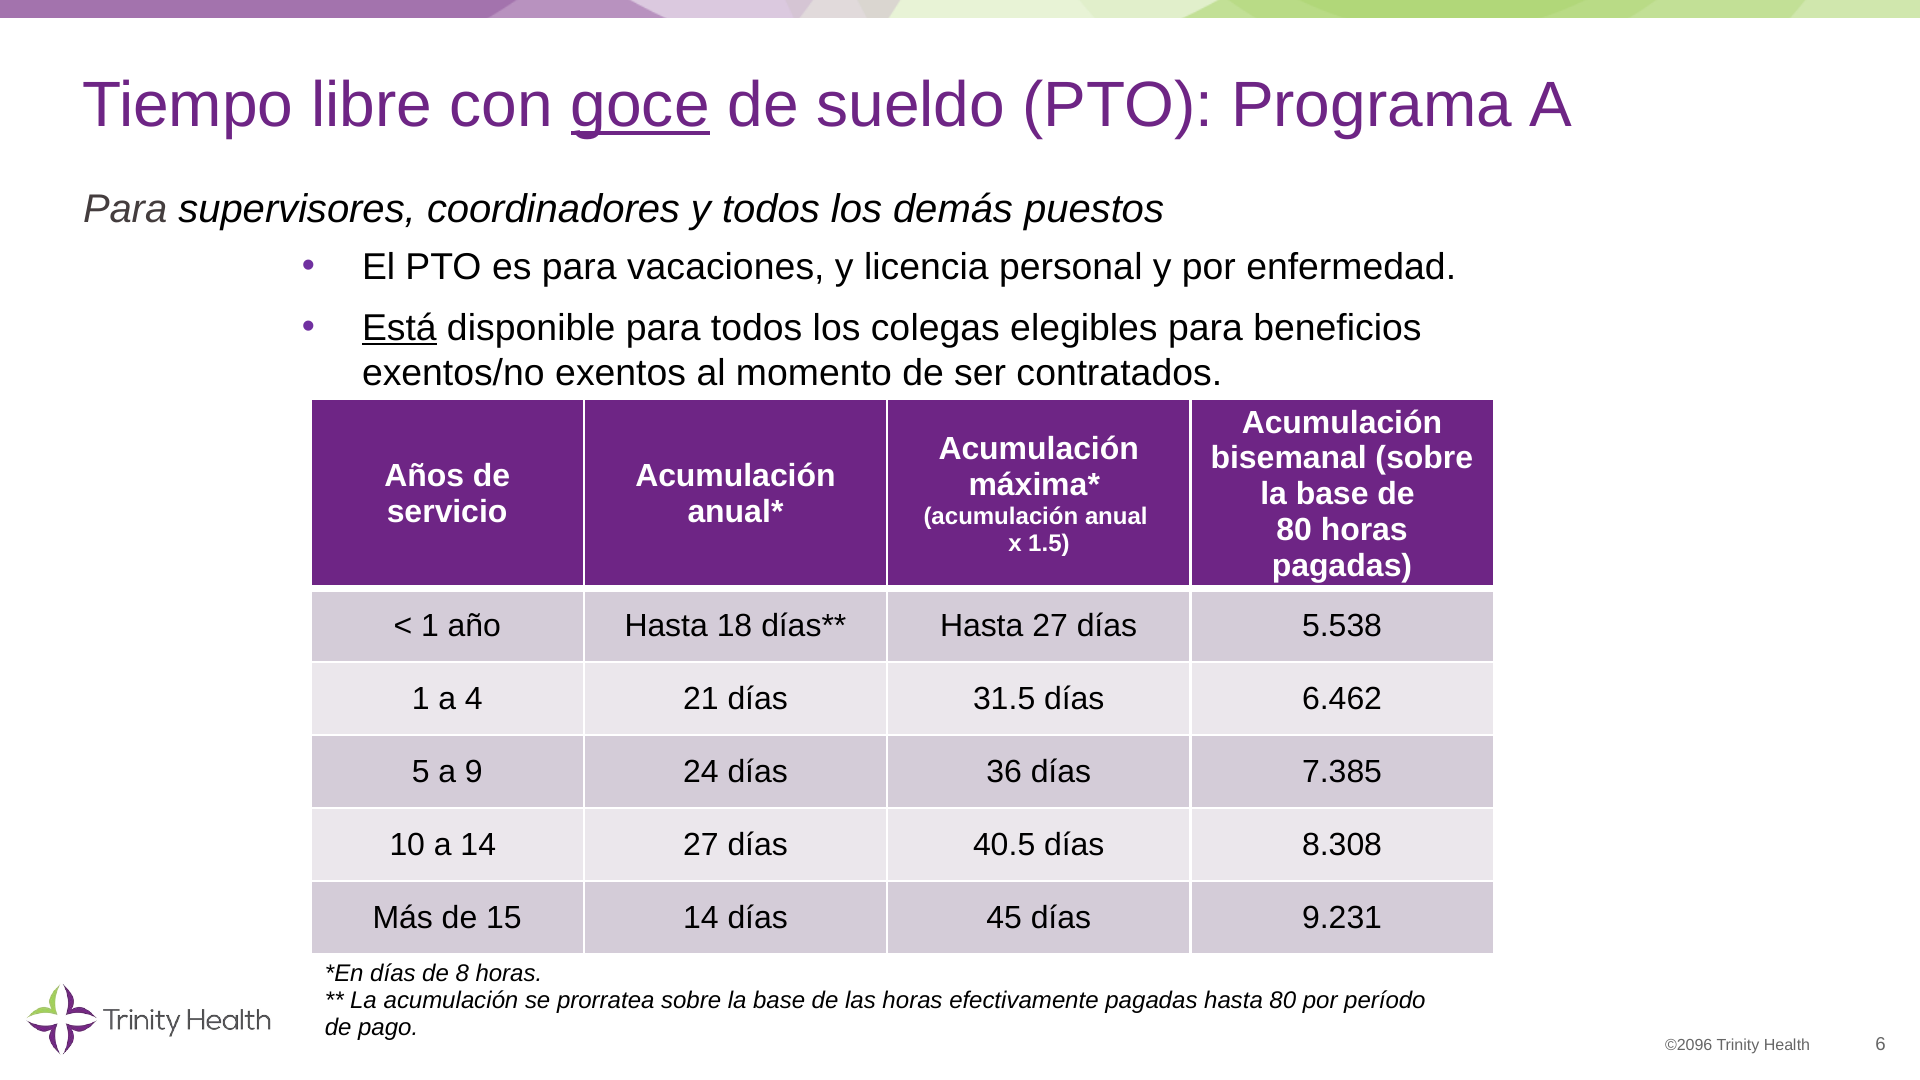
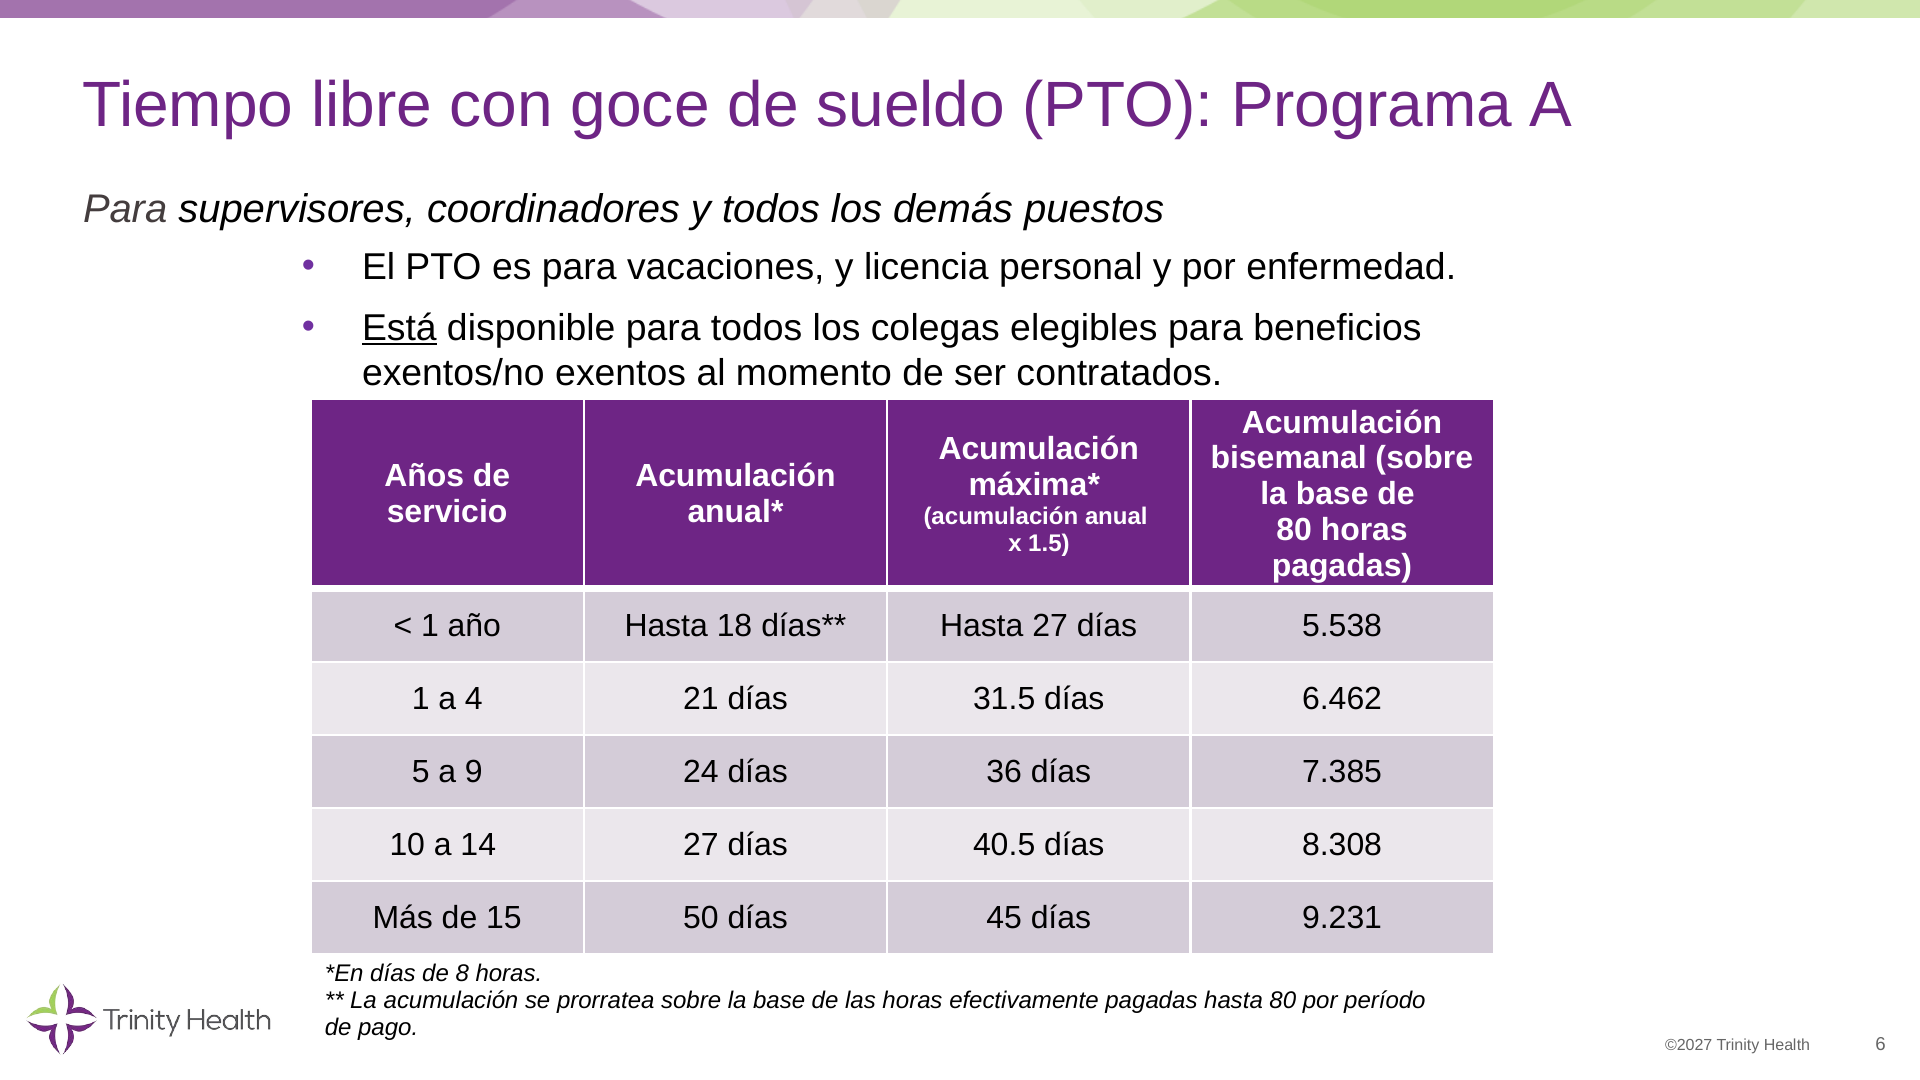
goce underline: present -> none
15 14: 14 -> 50
©2096: ©2096 -> ©2027
